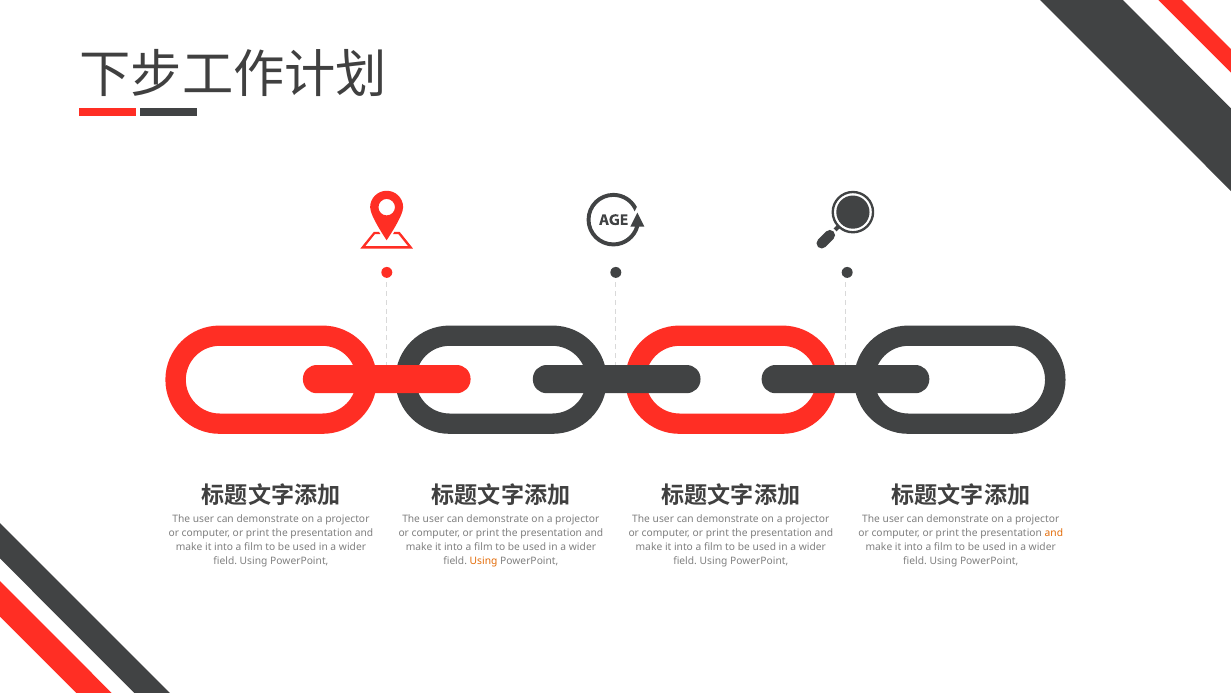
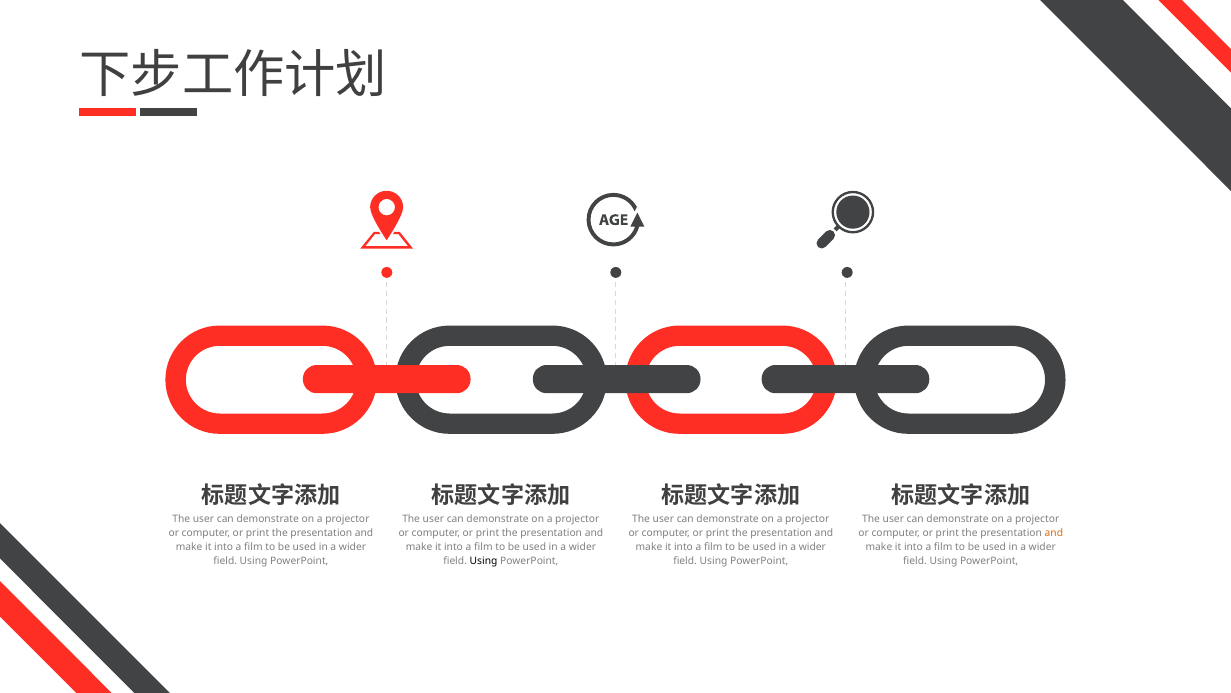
Using at (484, 560) colour: orange -> black
